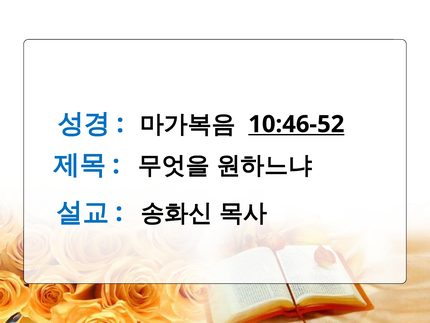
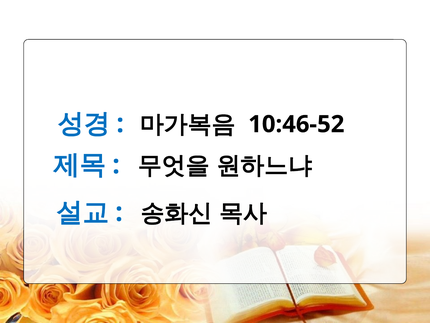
10:46-52 underline: present -> none
